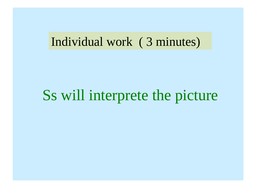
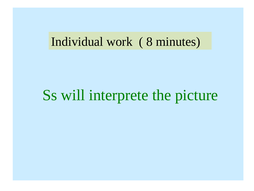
3: 3 -> 8
